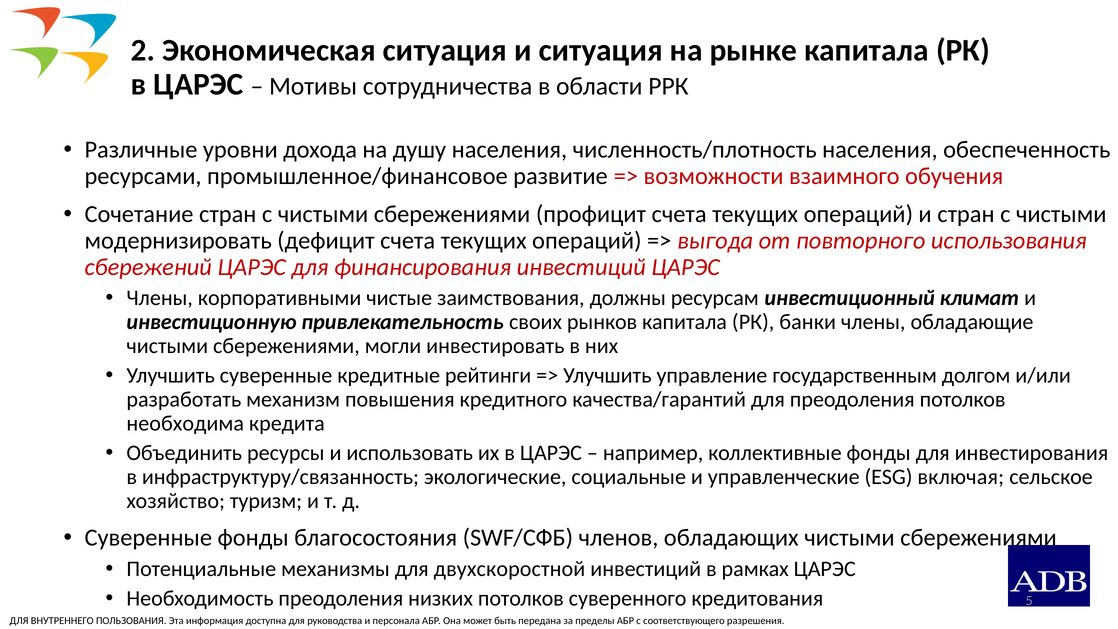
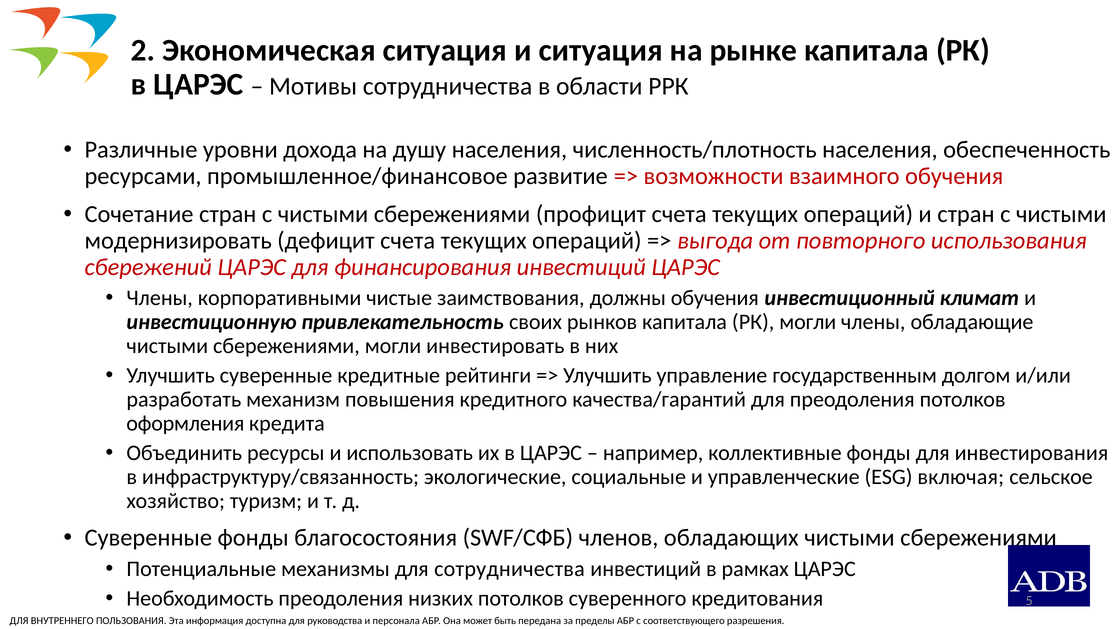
должны ресурсам: ресурсам -> обучения
РК банки: банки -> могли
необходима: необходима -> оформления
для двухскоростной: двухскоростной -> сотрудничества
